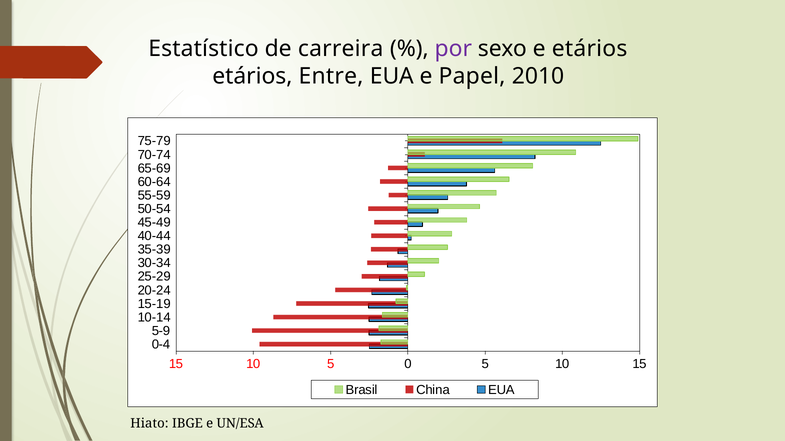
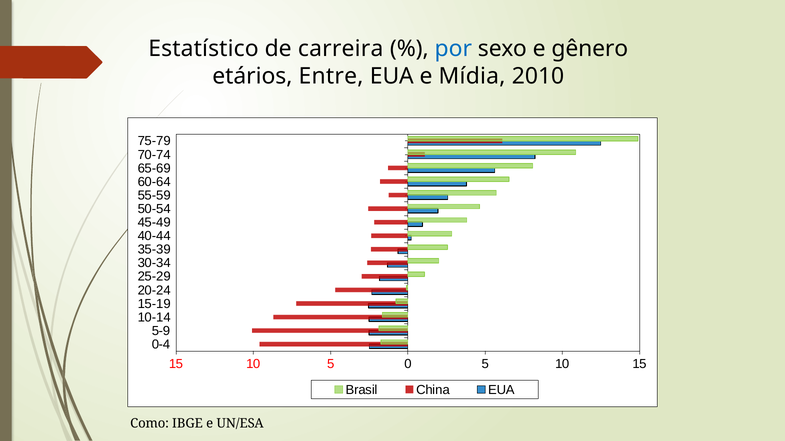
por colour: purple -> blue
e etários: etários -> gênero
Papel: Papel -> Mídia
Hiato: Hiato -> Como
